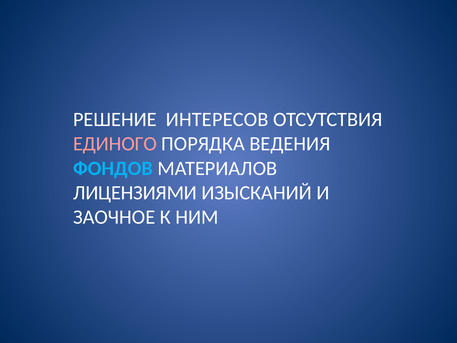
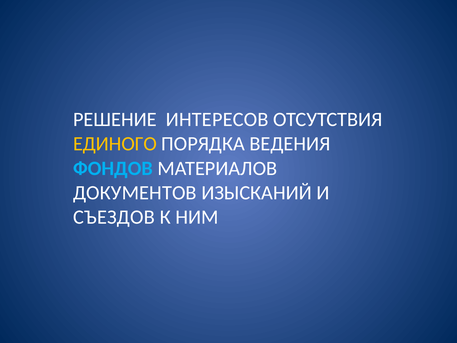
ЕДИНОГО colour: pink -> yellow
ЛИЦЕНЗИЯМИ: ЛИЦЕНЗИЯМИ -> ДОКУМЕНТОВ
ЗАОЧНОЕ: ЗАОЧНОЕ -> СЪЕЗДОВ
